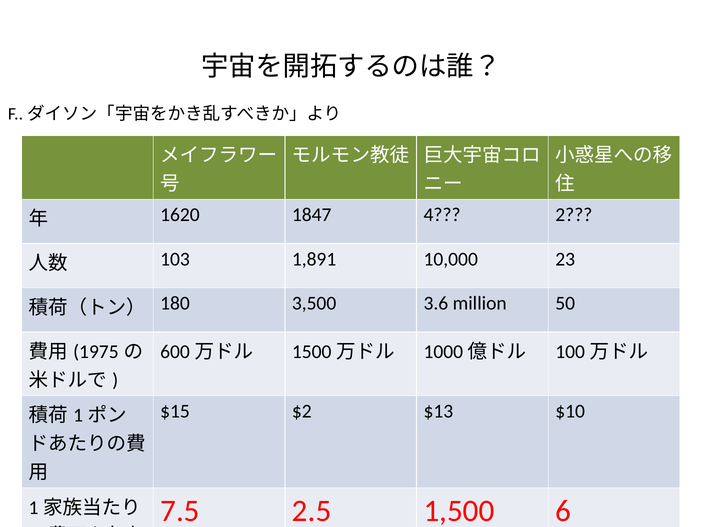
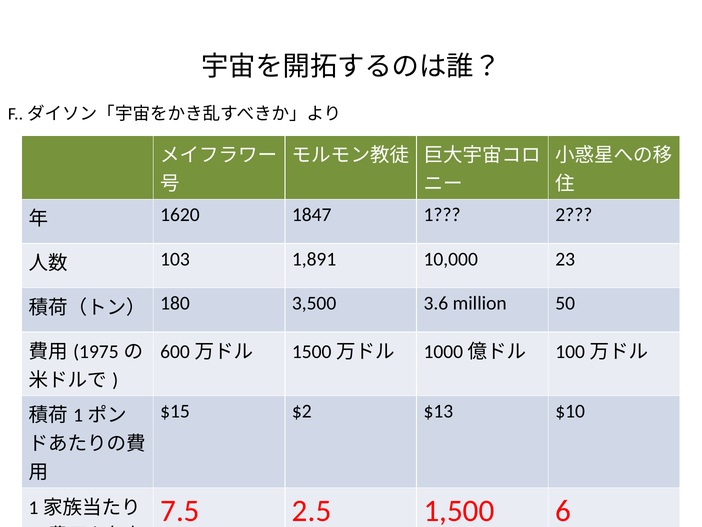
4: 4 -> 1
